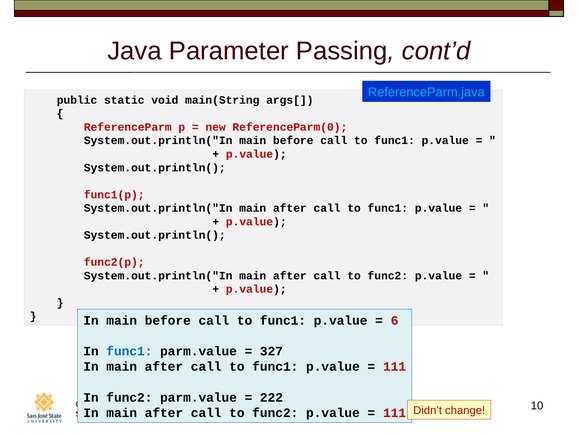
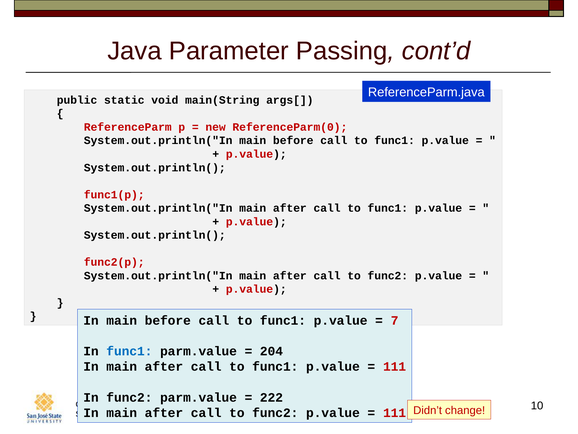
ReferenceParm.java colour: light blue -> white
6: 6 -> 7
327: 327 -> 204
